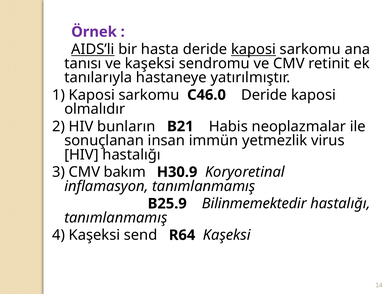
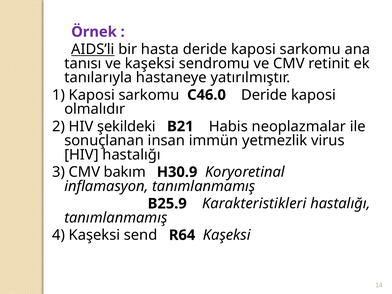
kaposi at (253, 49) underline: present -> none
bunların: bunların -> şekildeki
Bilinmemektedir: Bilinmemektedir -> Karakteristikleri
